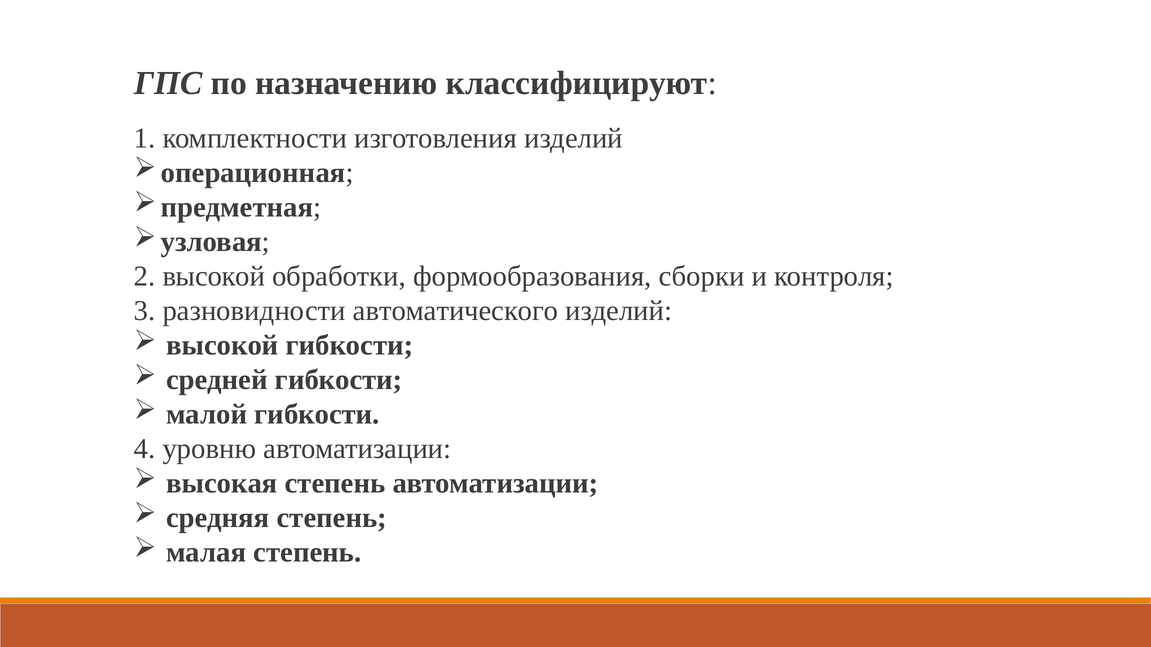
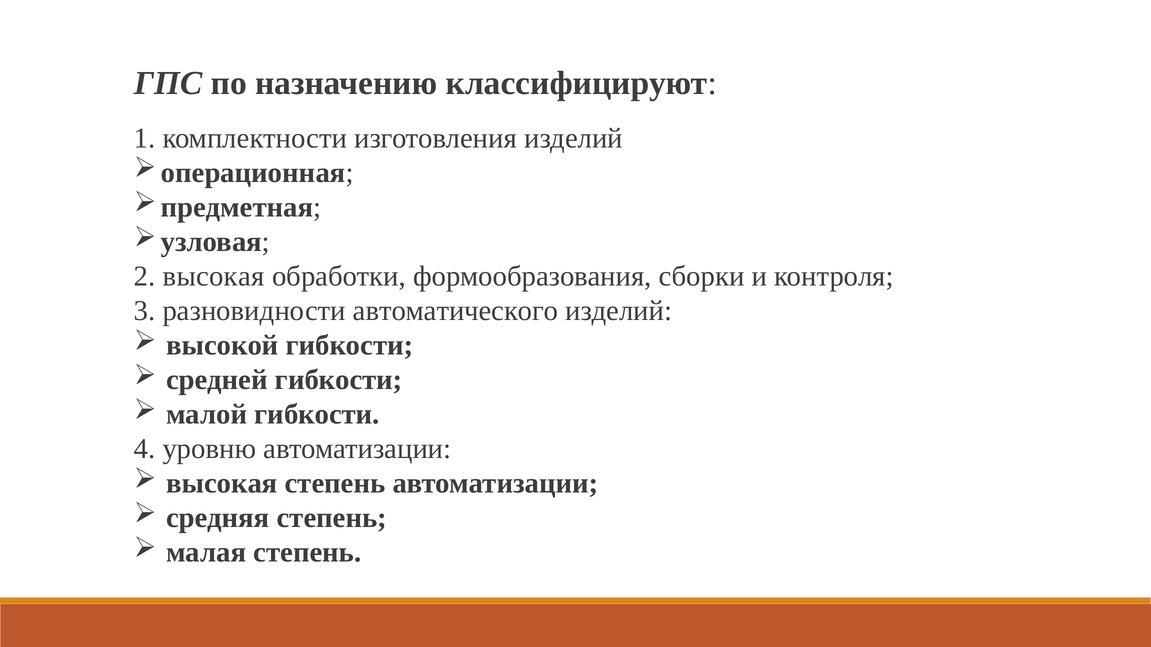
2 высокой: высокой -> высокая
